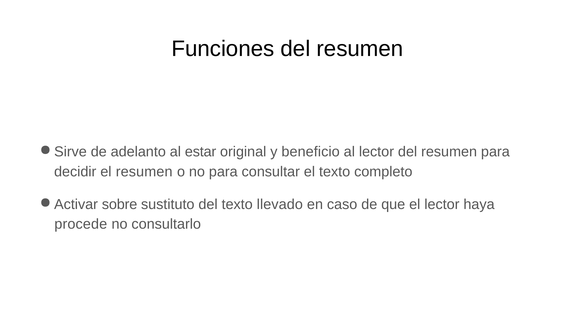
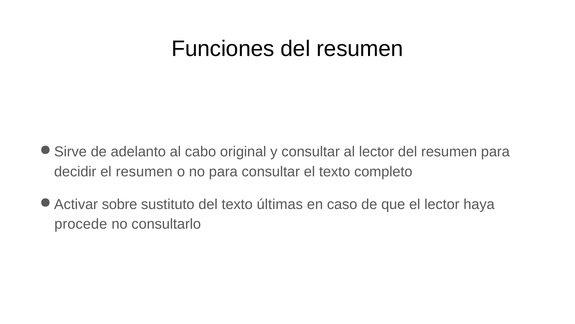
estar: estar -> cabo
y beneficio: beneficio -> consultar
llevado: llevado -> últimas
